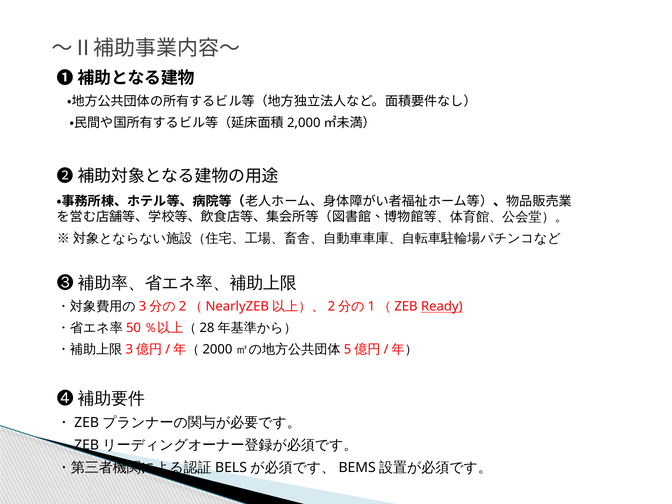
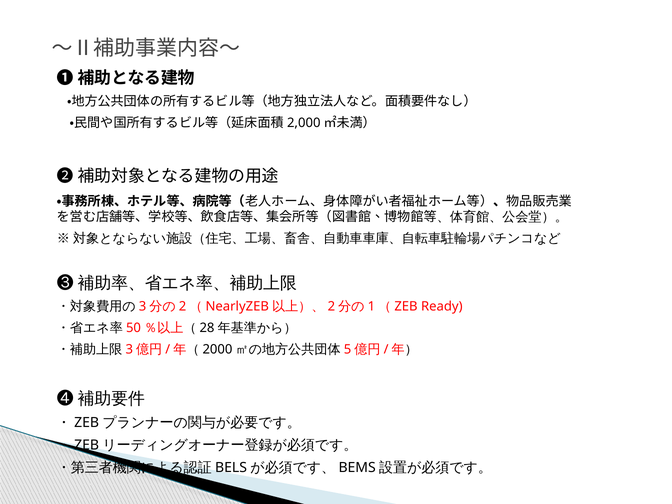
Ready underline: present -> none
